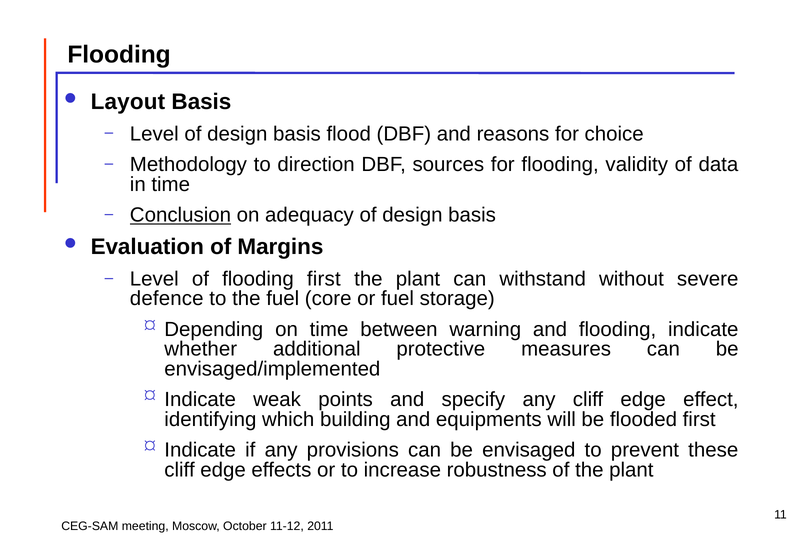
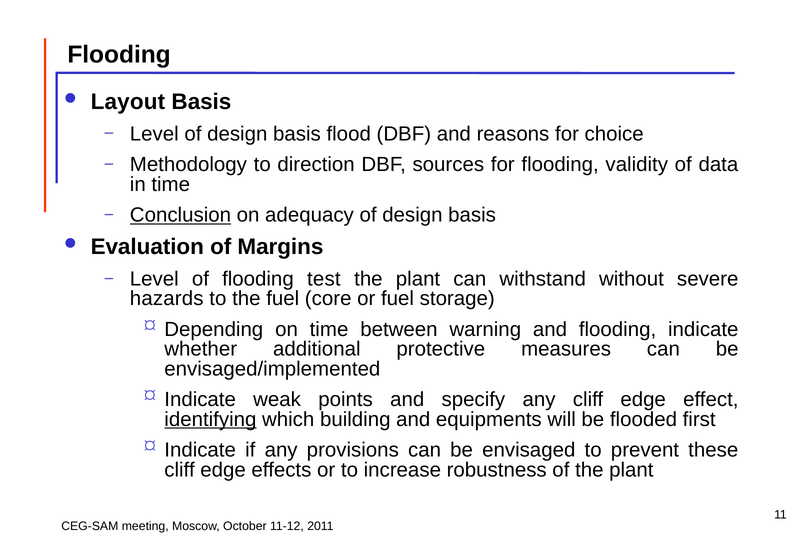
flooding first: first -> test
defence: defence -> hazards
identifying underline: none -> present
